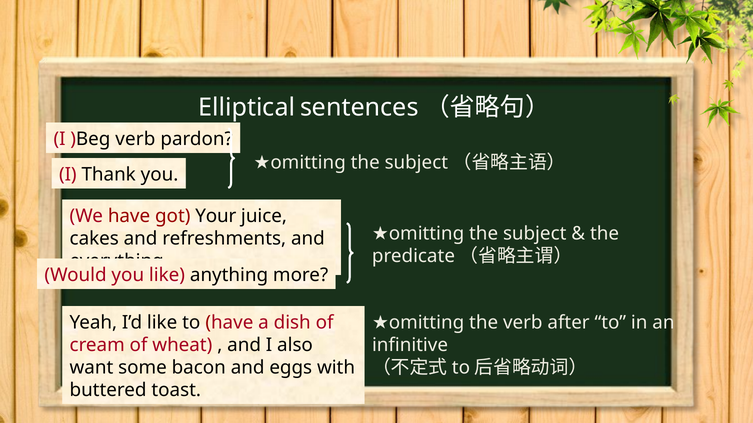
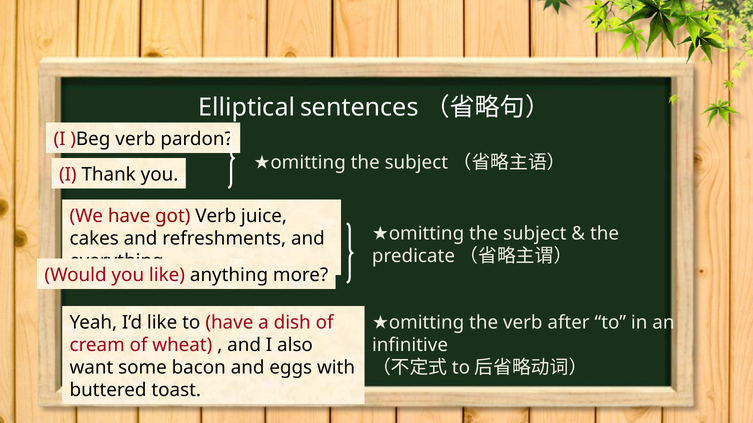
got Your: Your -> Verb
